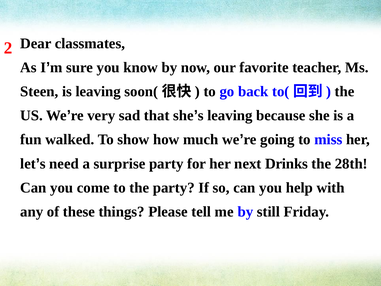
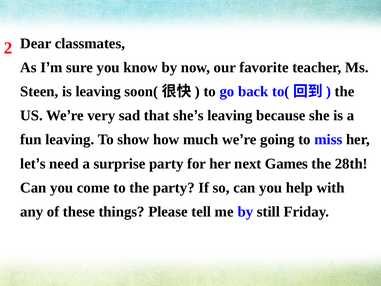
fun walked: walked -> leaving
Drinks: Drinks -> Games
